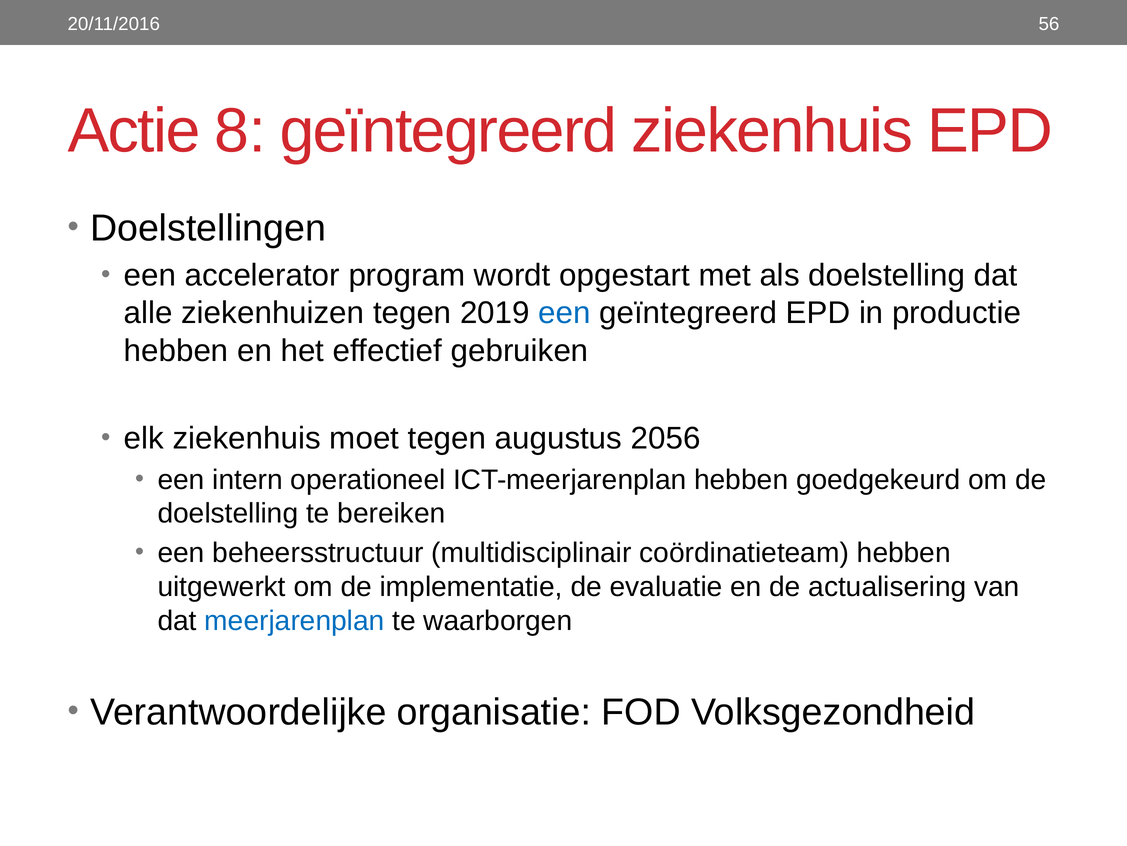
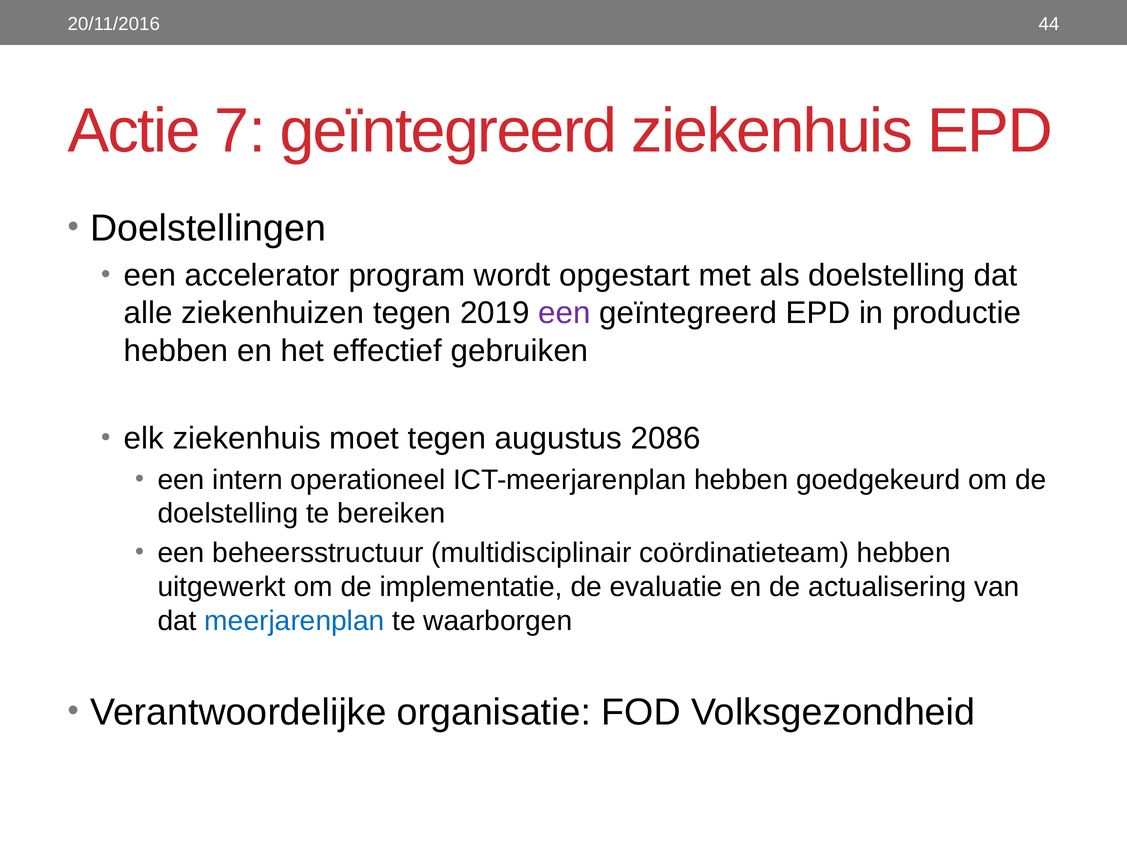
56: 56 -> 44
8: 8 -> 7
een at (565, 313) colour: blue -> purple
2056: 2056 -> 2086
